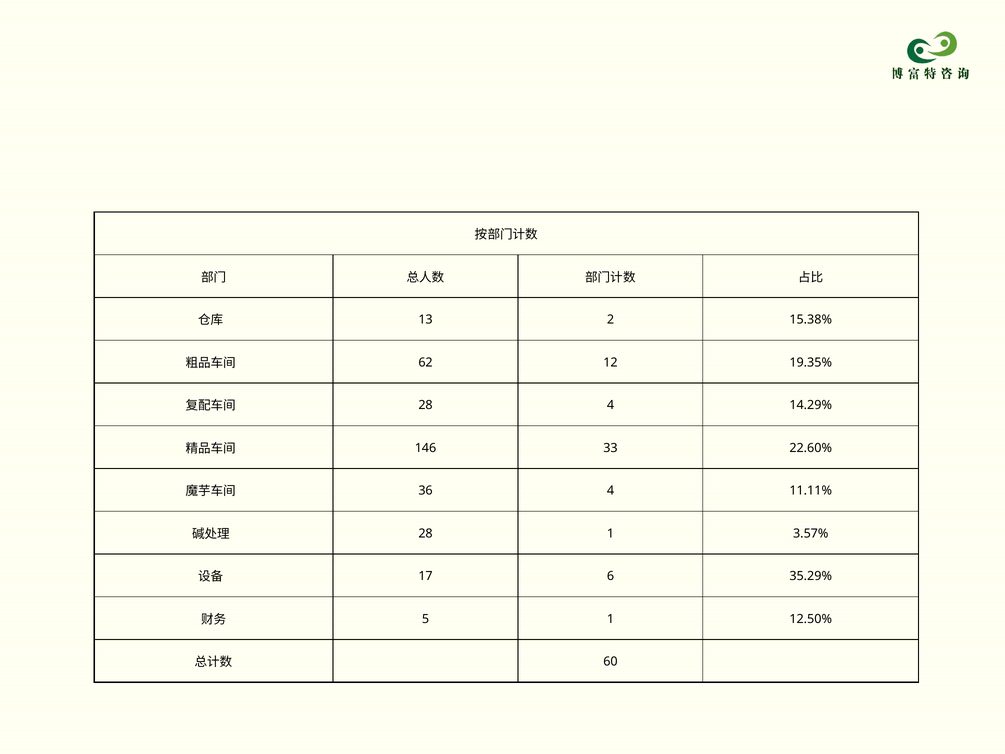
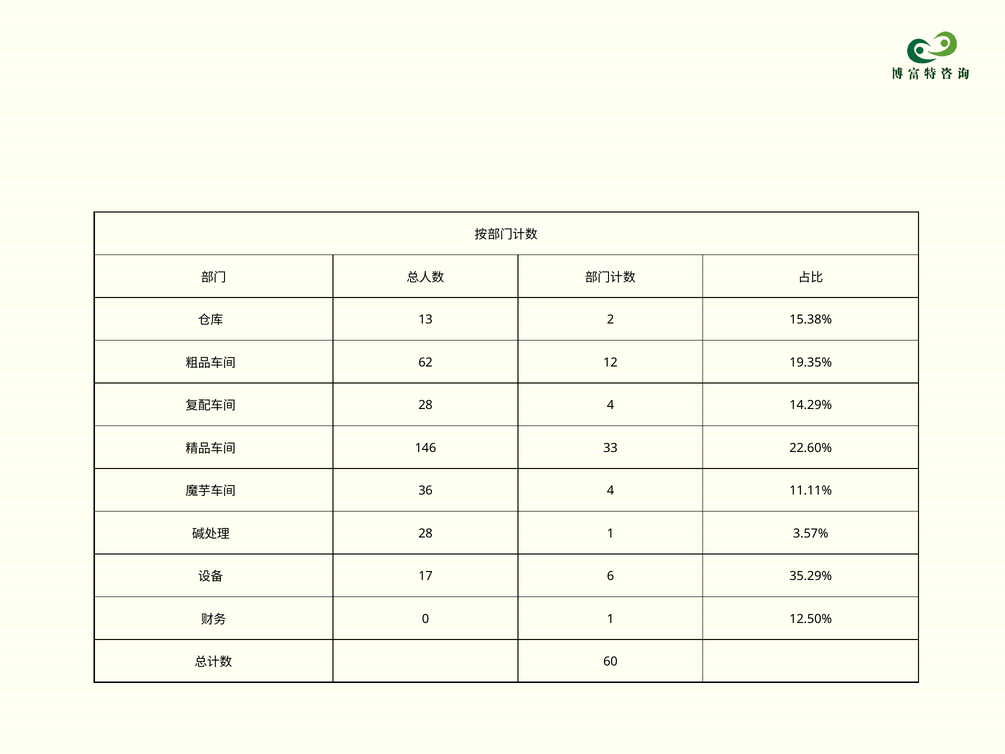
5: 5 -> 0
